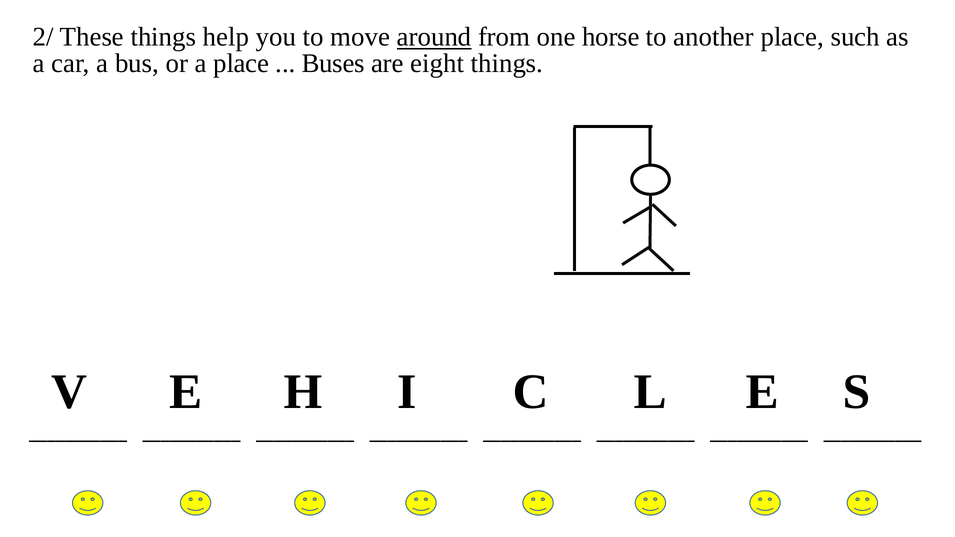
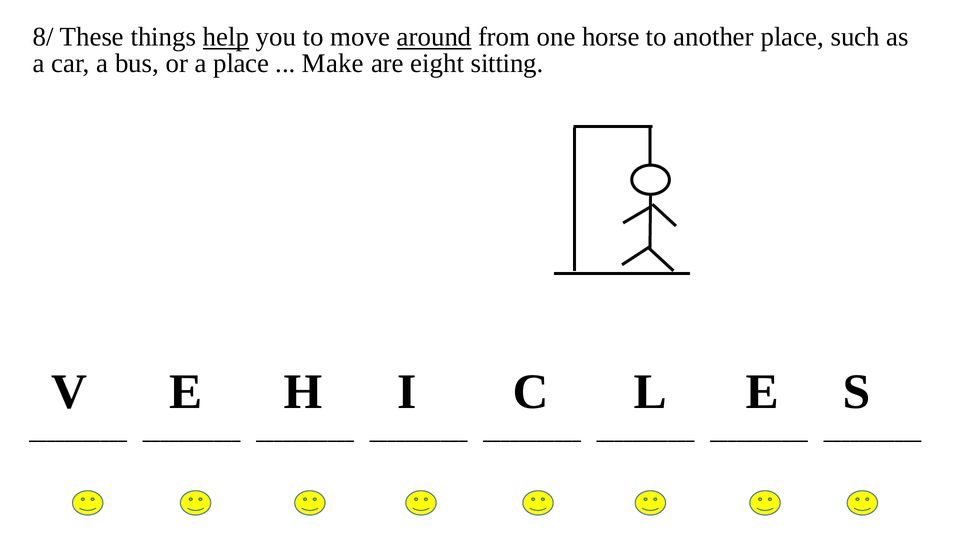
2/: 2/ -> 8/
help underline: none -> present
Buses: Buses -> Make
eight things: things -> sitting
